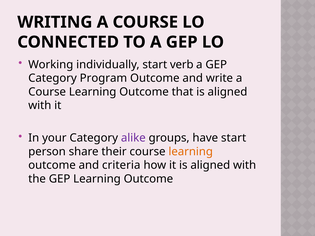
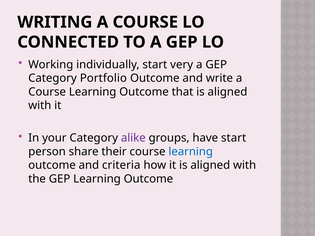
verb: verb -> very
Program: Program -> Portfolio
learning at (191, 152) colour: orange -> blue
